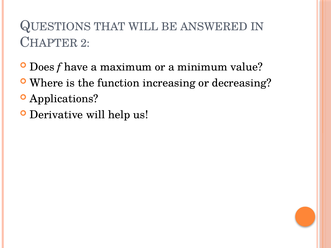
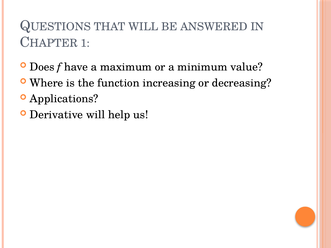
2: 2 -> 1
